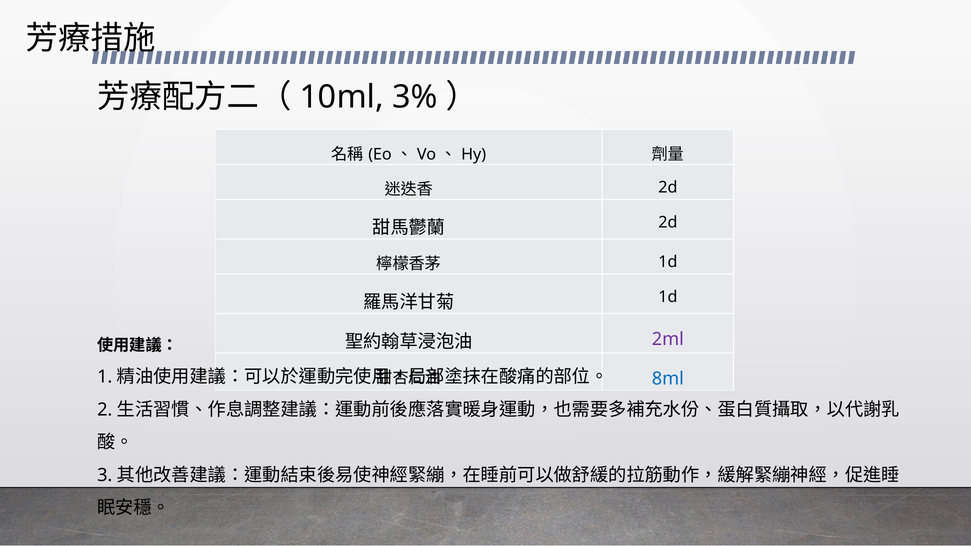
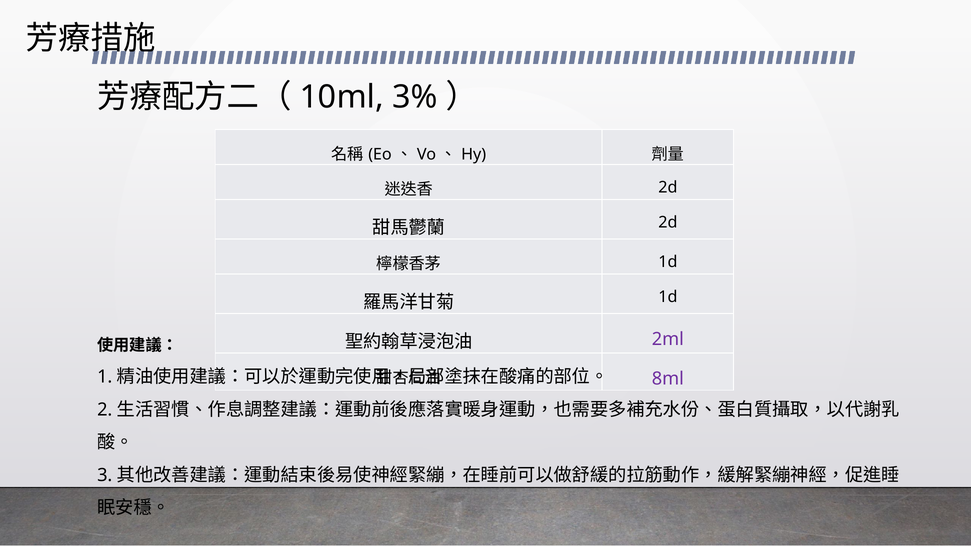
8ml colour: blue -> purple
